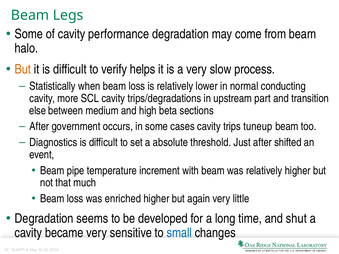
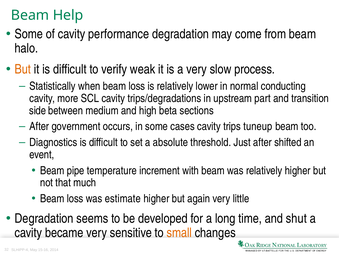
Legs: Legs -> Help
helps: helps -> weak
else: else -> side
enriched: enriched -> estimate
small colour: blue -> orange
